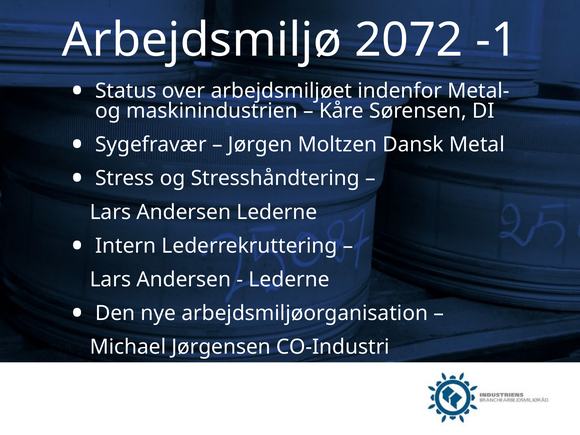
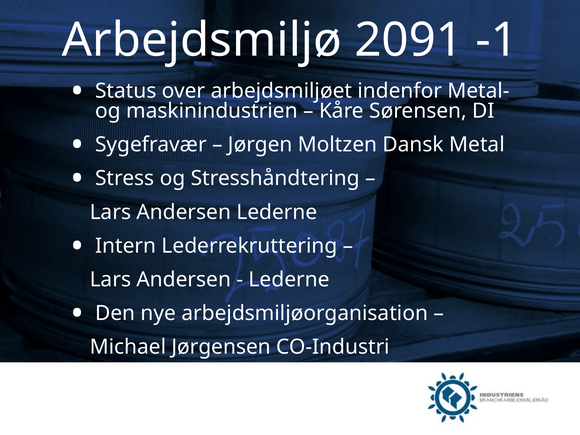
2072: 2072 -> 2091
